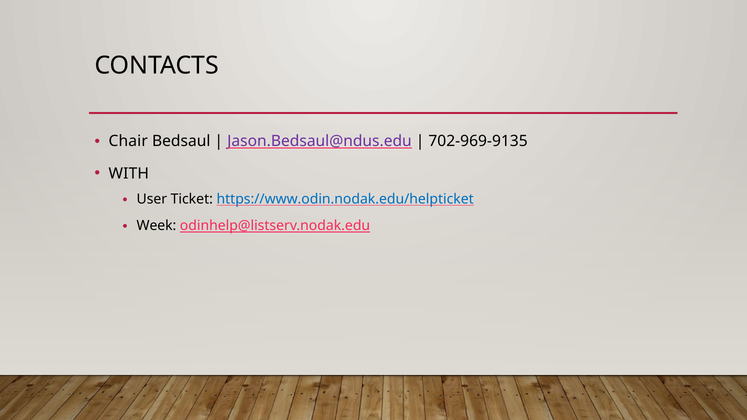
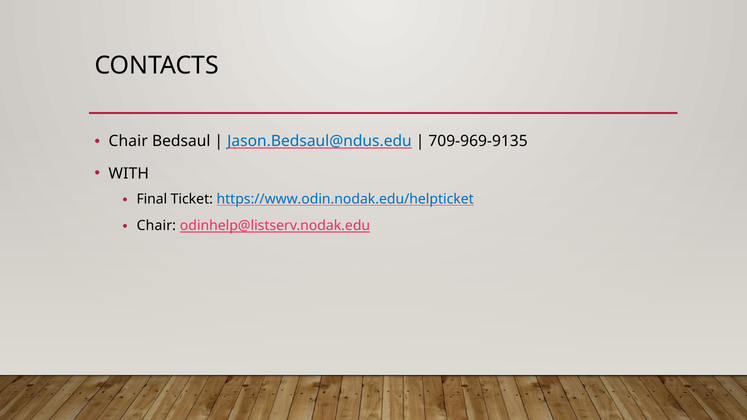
Jason.Bedsaul@ndus.edu colour: purple -> blue
702-969-9135: 702-969-9135 -> 709-969-9135
User: User -> Final
Week at (156, 226): Week -> Chair
